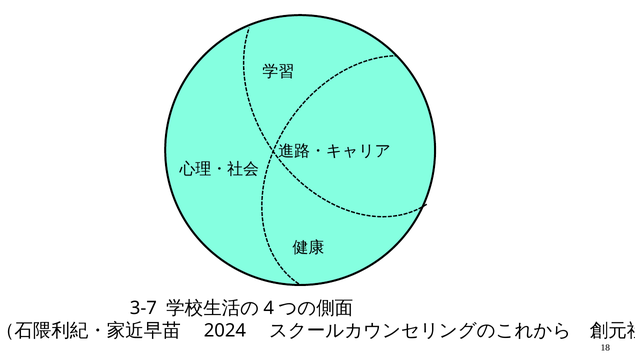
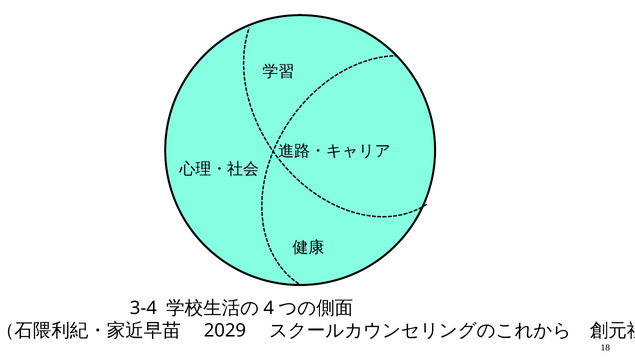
3-7: 3-7 -> 3-4
2024: 2024 -> 2029
